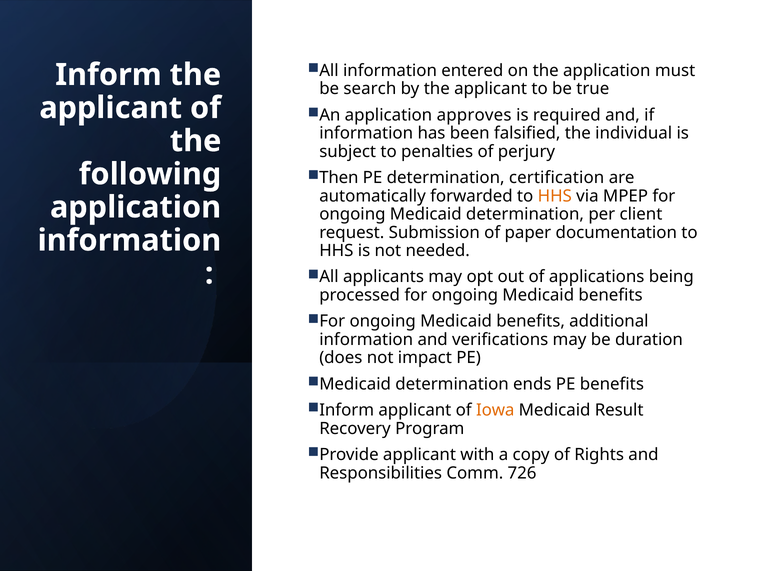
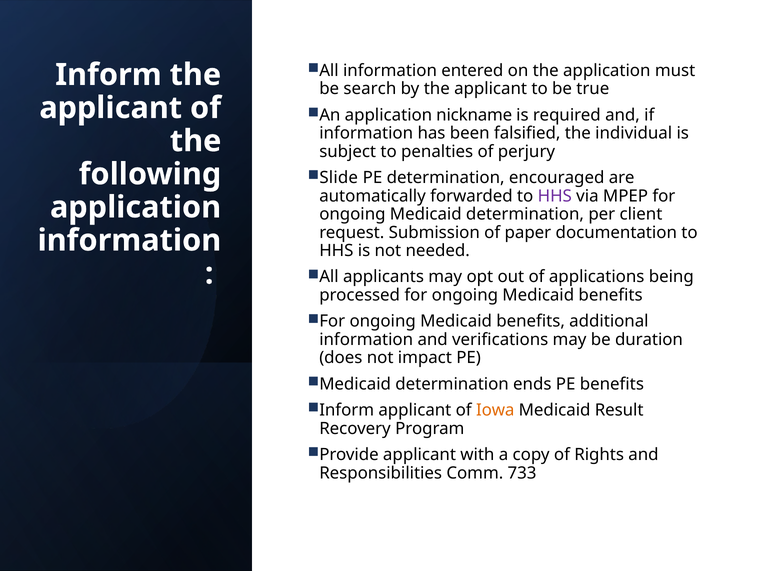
approves: approves -> nickname
Then: Then -> Slide
certification: certification -> encouraged
HHS at (555, 196) colour: orange -> purple
726: 726 -> 733
